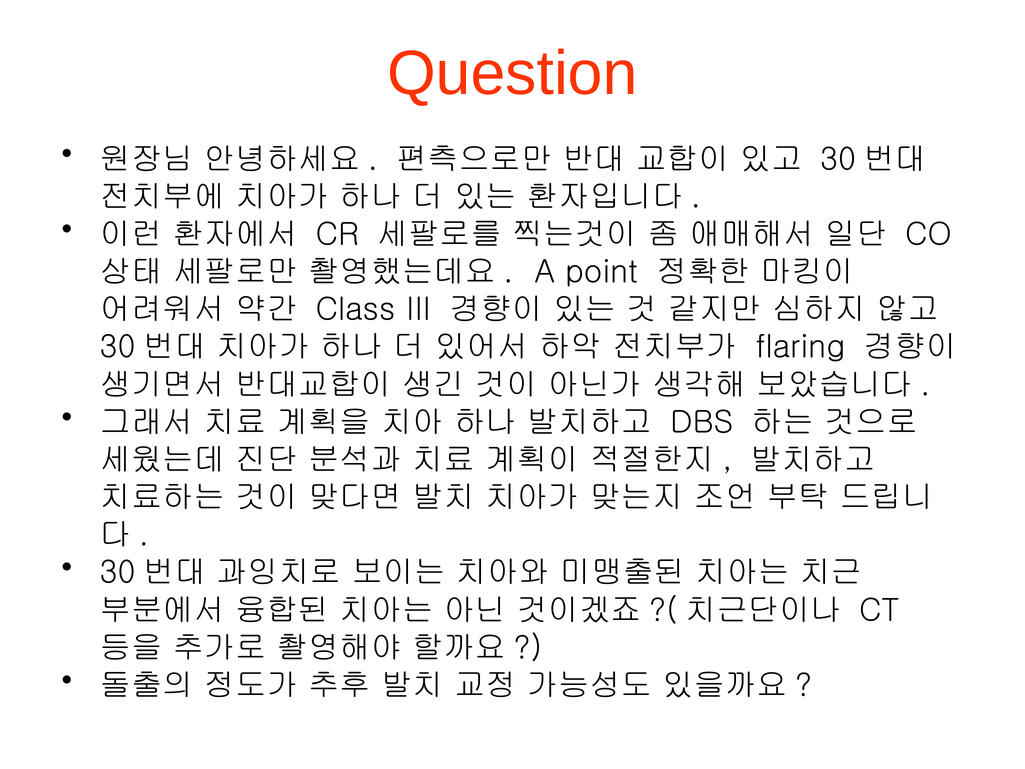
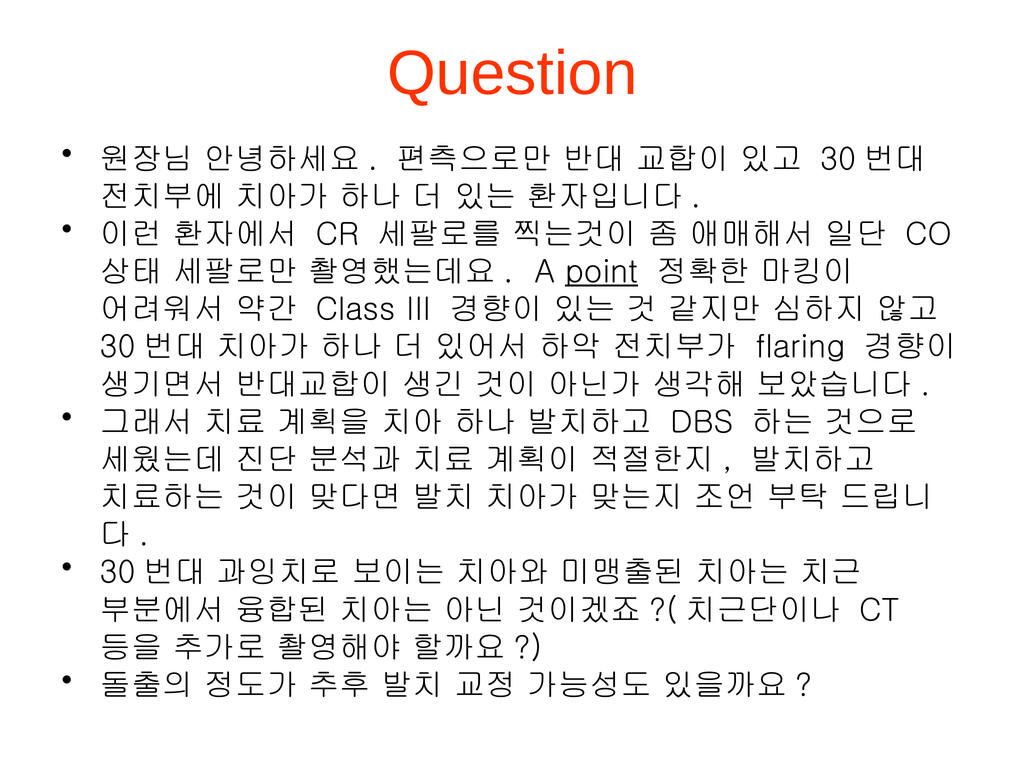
point underline: none -> present
